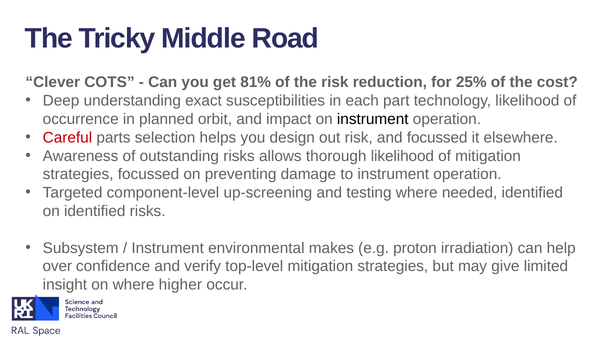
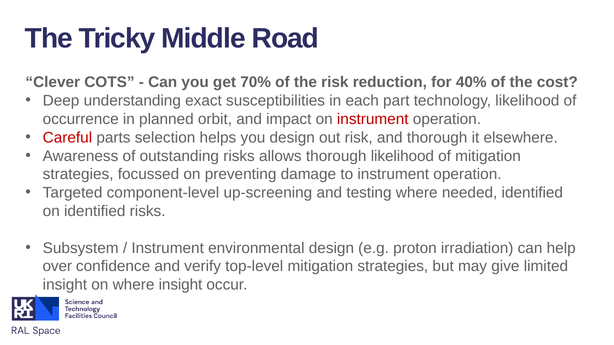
81%: 81% -> 70%
25%: 25% -> 40%
instrument at (373, 119) colour: black -> red
and focussed: focussed -> thorough
environmental makes: makes -> design
where higher: higher -> insight
